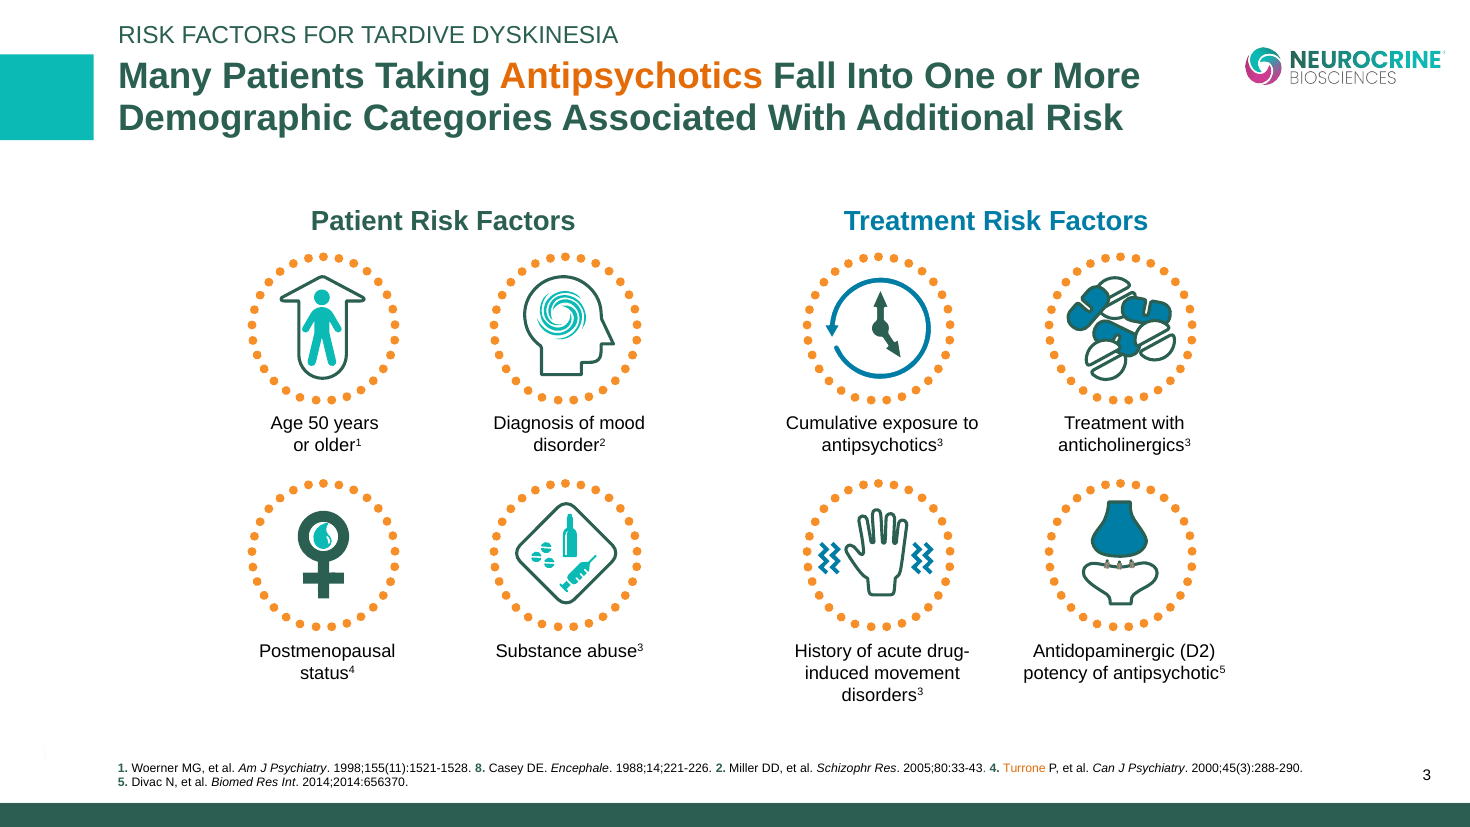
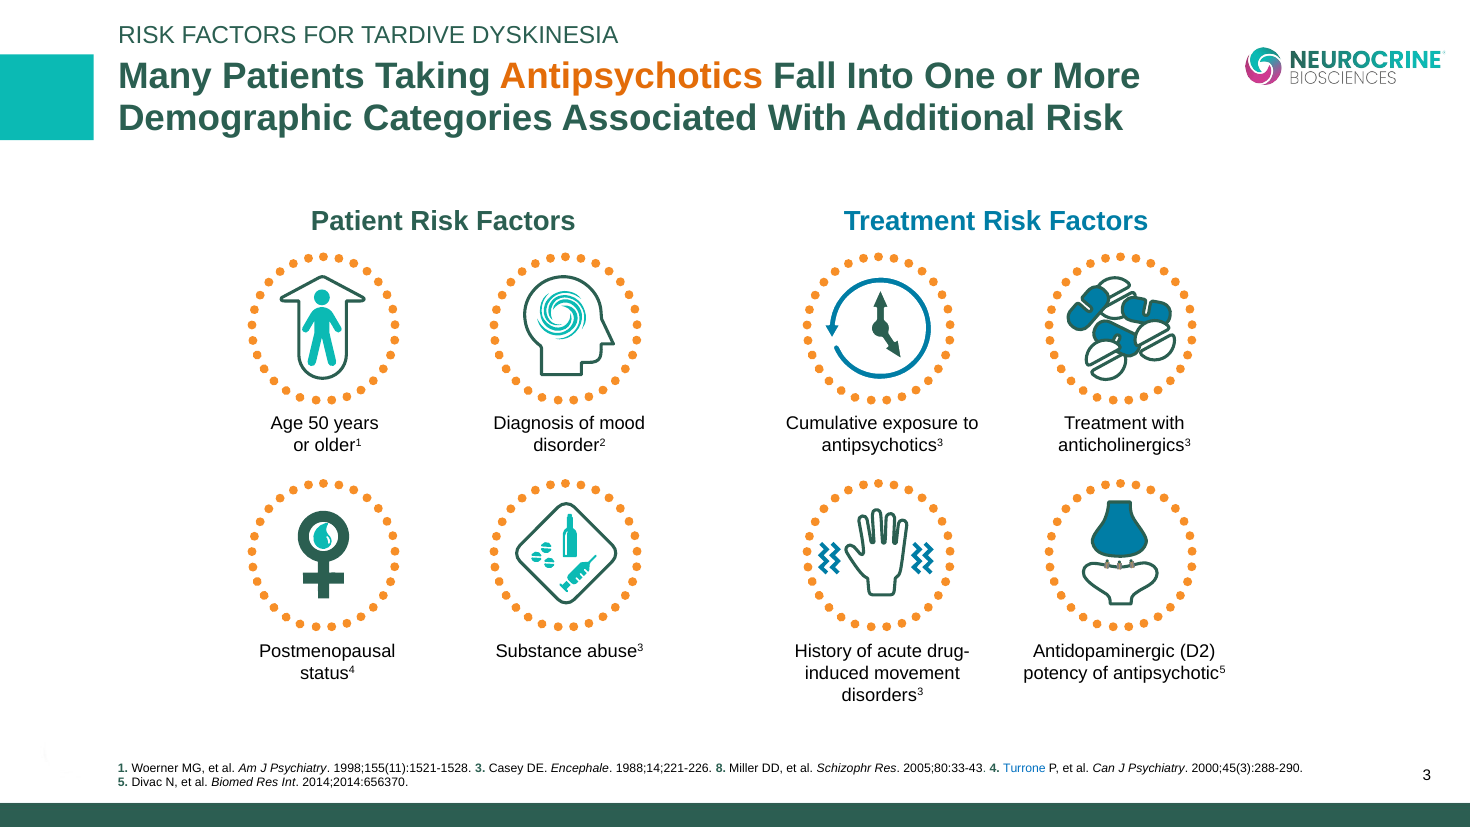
1998;155(11):1521-1528 8: 8 -> 3
2: 2 -> 8
Turrone colour: orange -> blue
